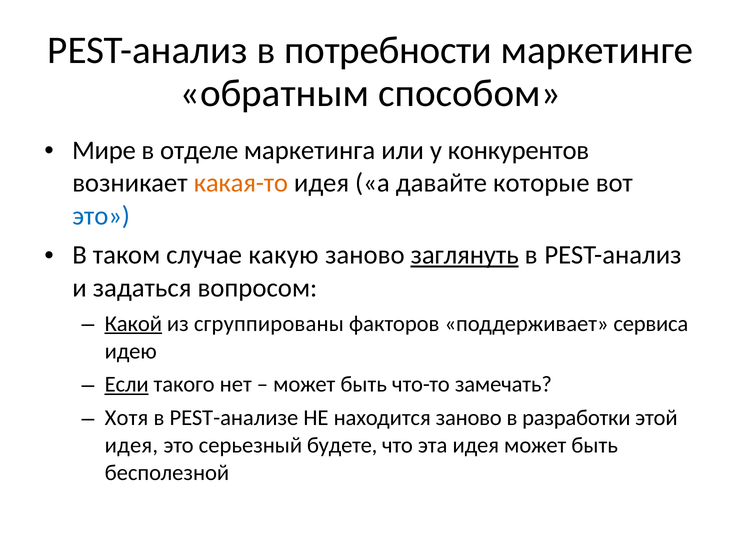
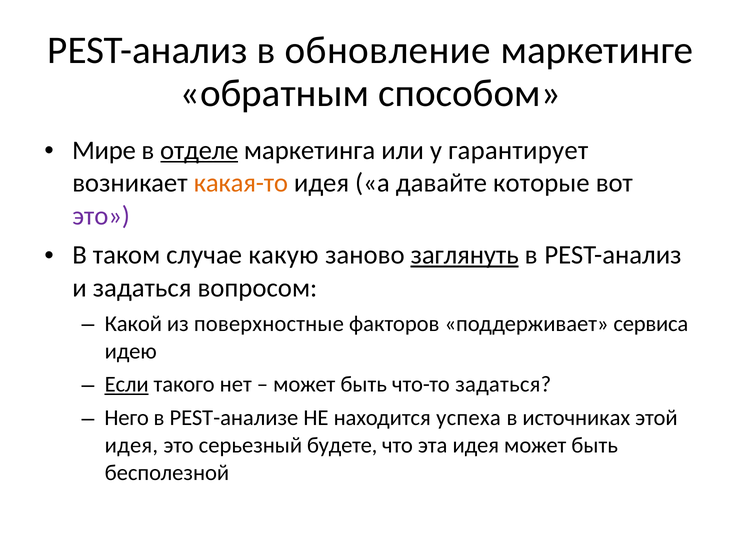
потребности: потребности -> обновление
отделе underline: none -> present
конкурентов: конкурентов -> гарантирует
это at (101, 216) colour: blue -> purple
Какой underline: present -> none
сгруппированы: сгруппированы -> поверхностные
что-то замечать: замечать -> задаться
Хотя: Хотя -> Него
находится заново: заново -> успеха
разработки: разработки -> источниках
